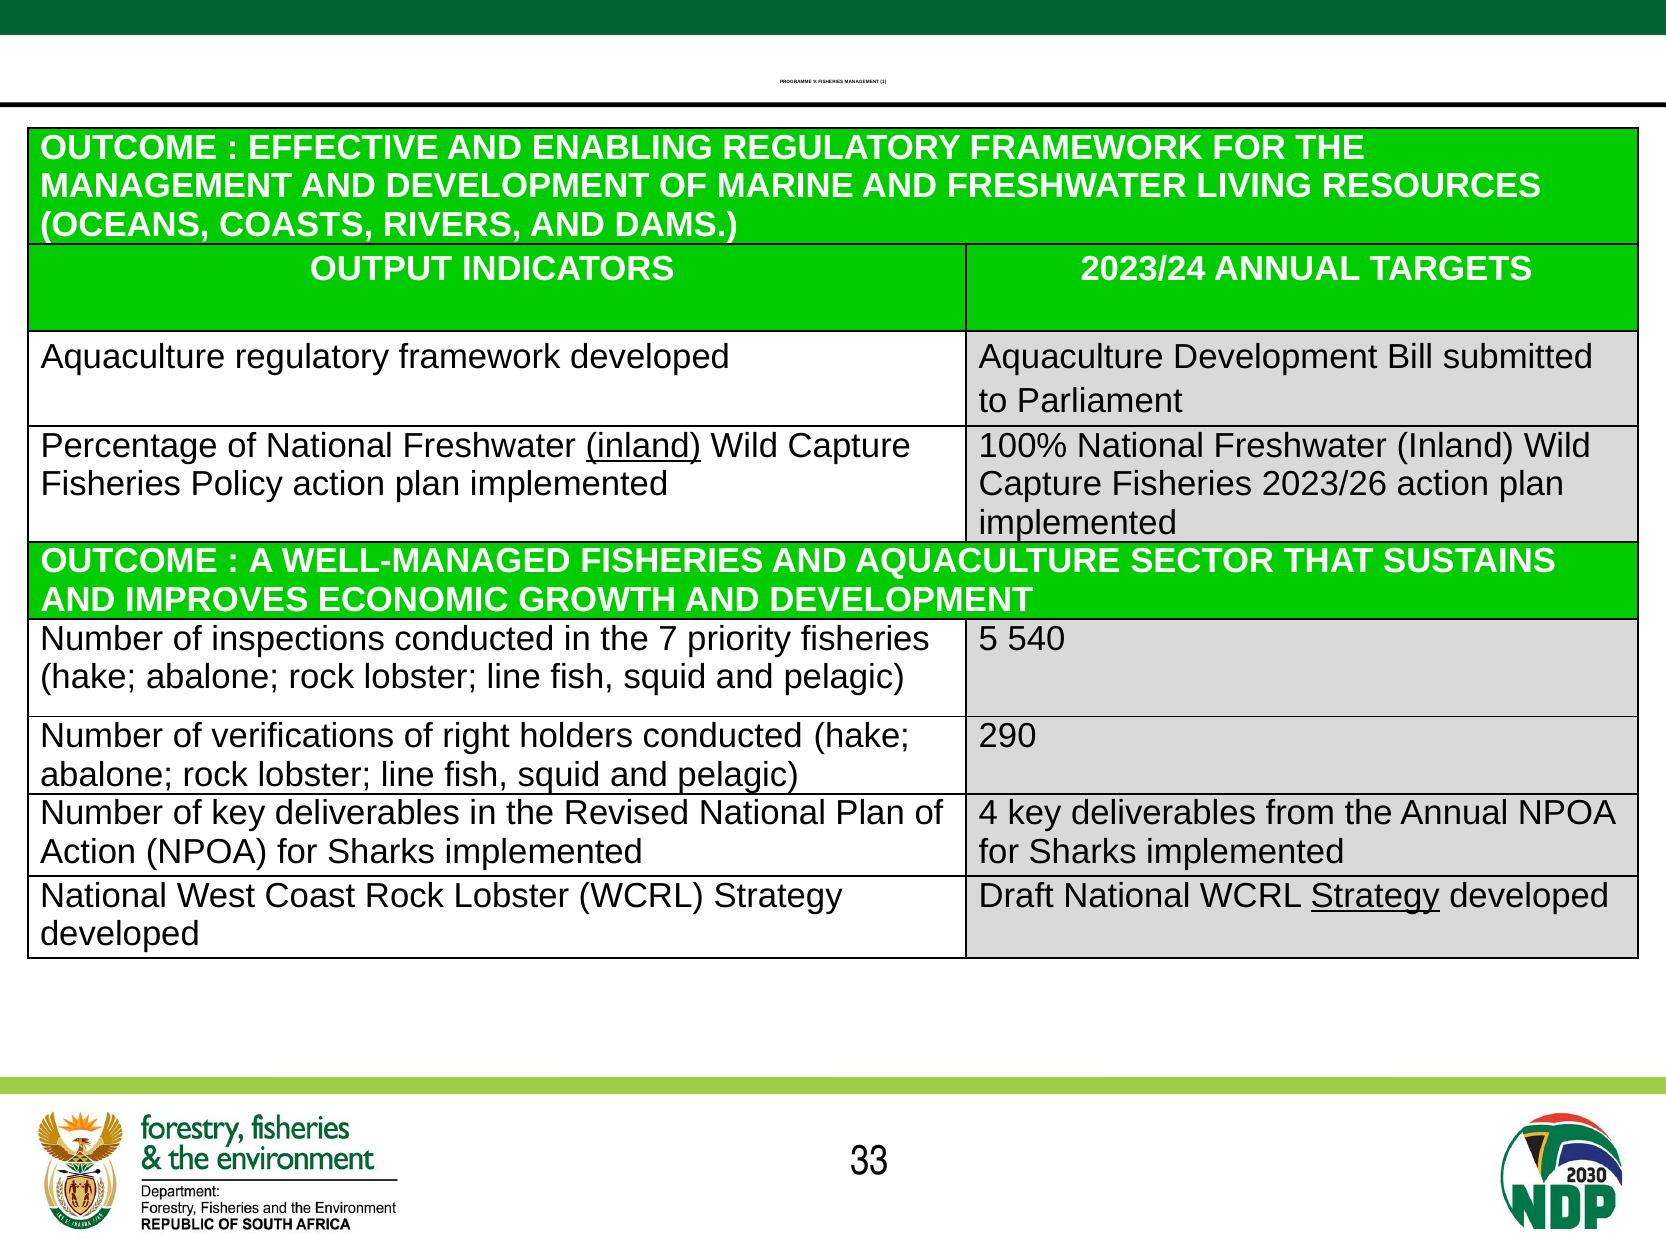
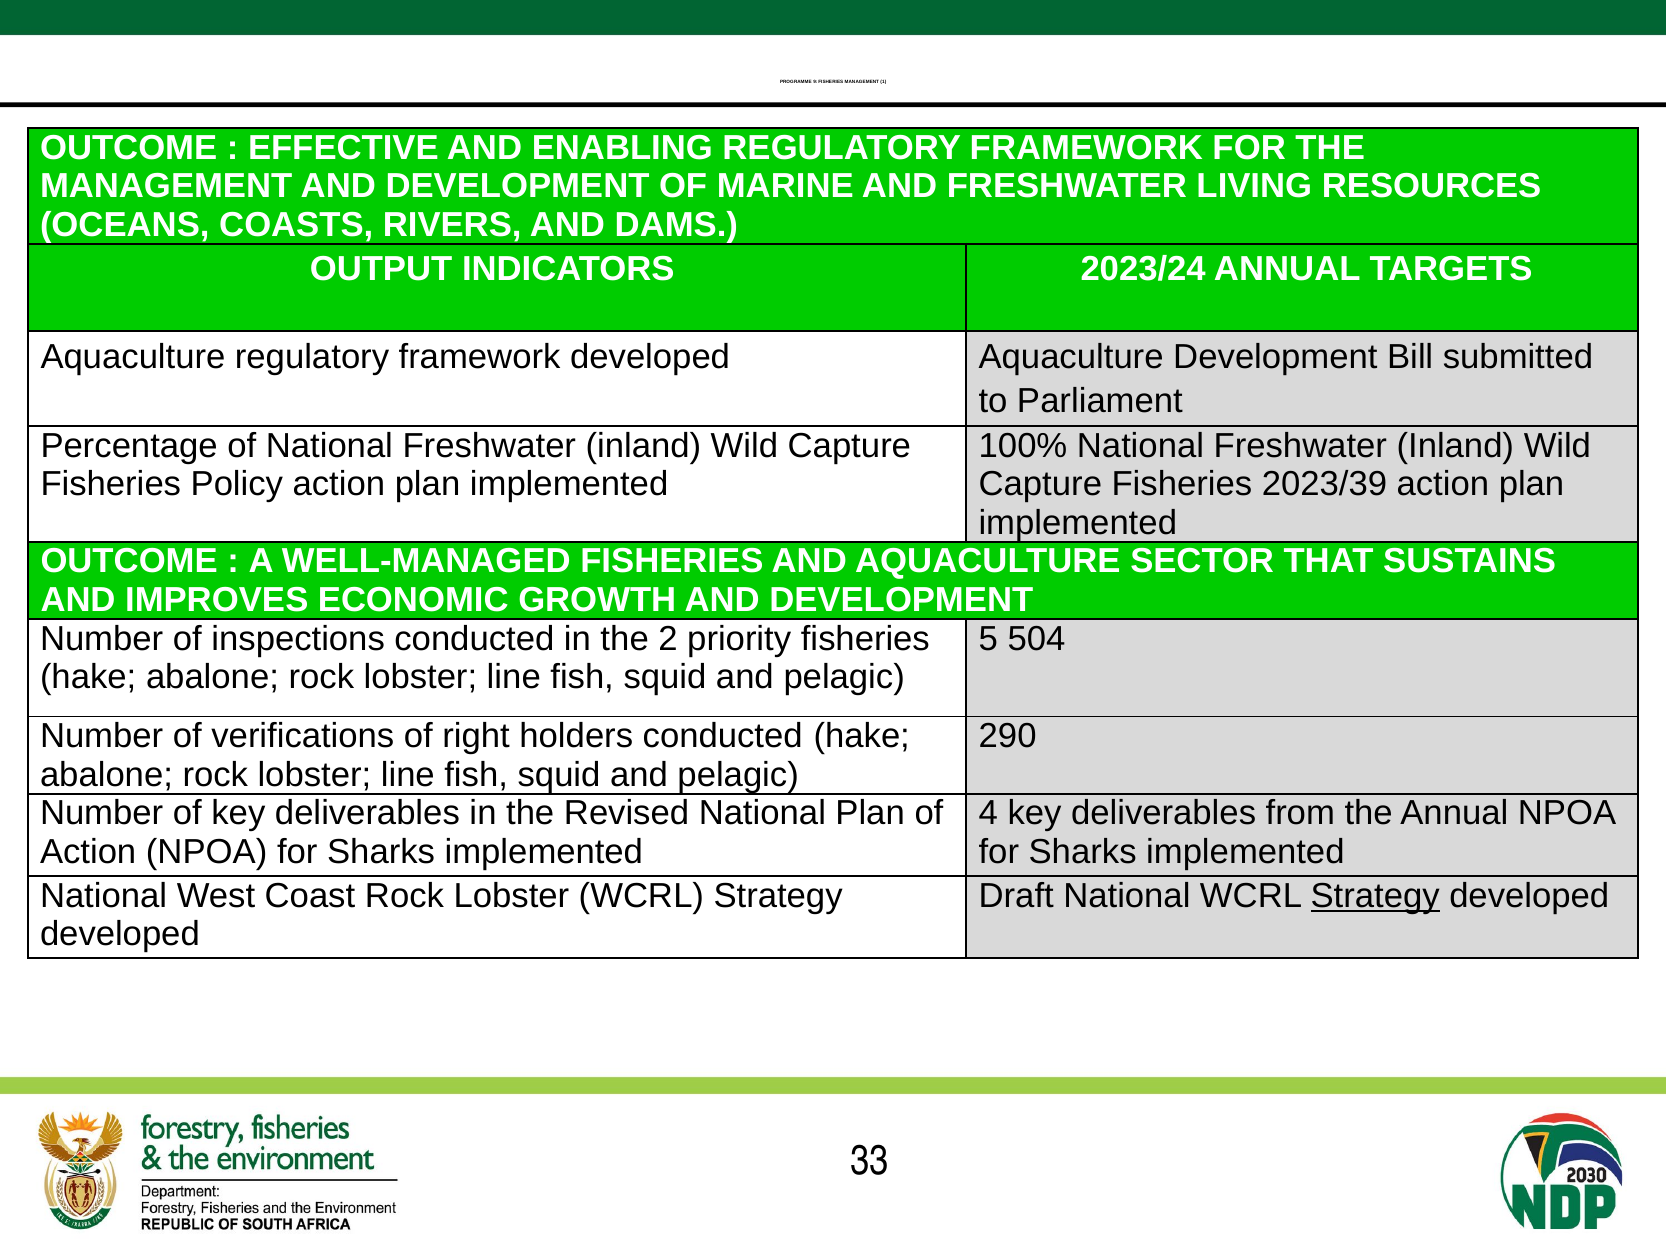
inland at (643, 446) underline: present -> none
2023/26: 2023/26 -> 2023/39
7: 7 -> 2
540: 540 -> 504
